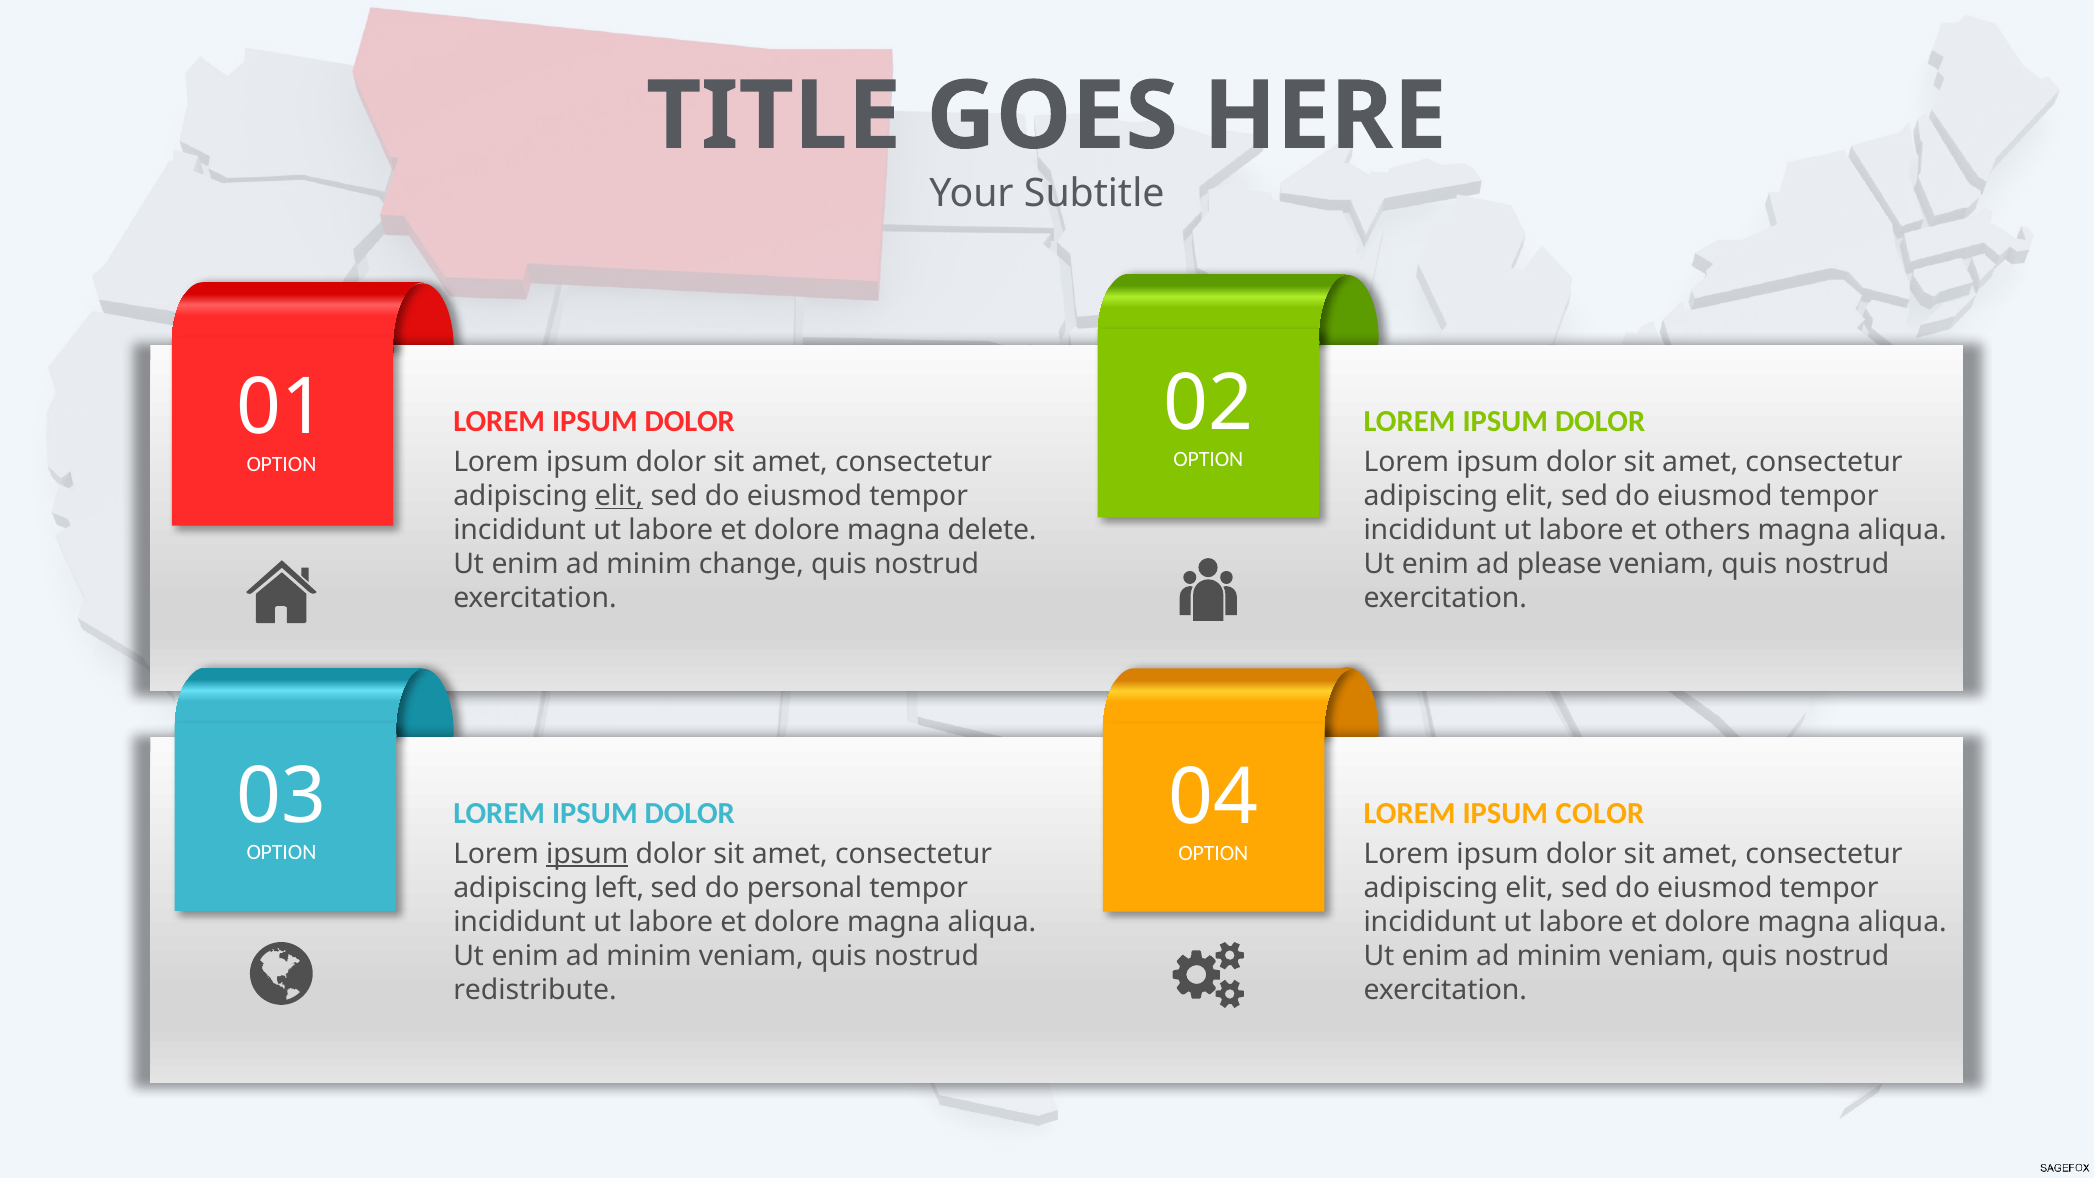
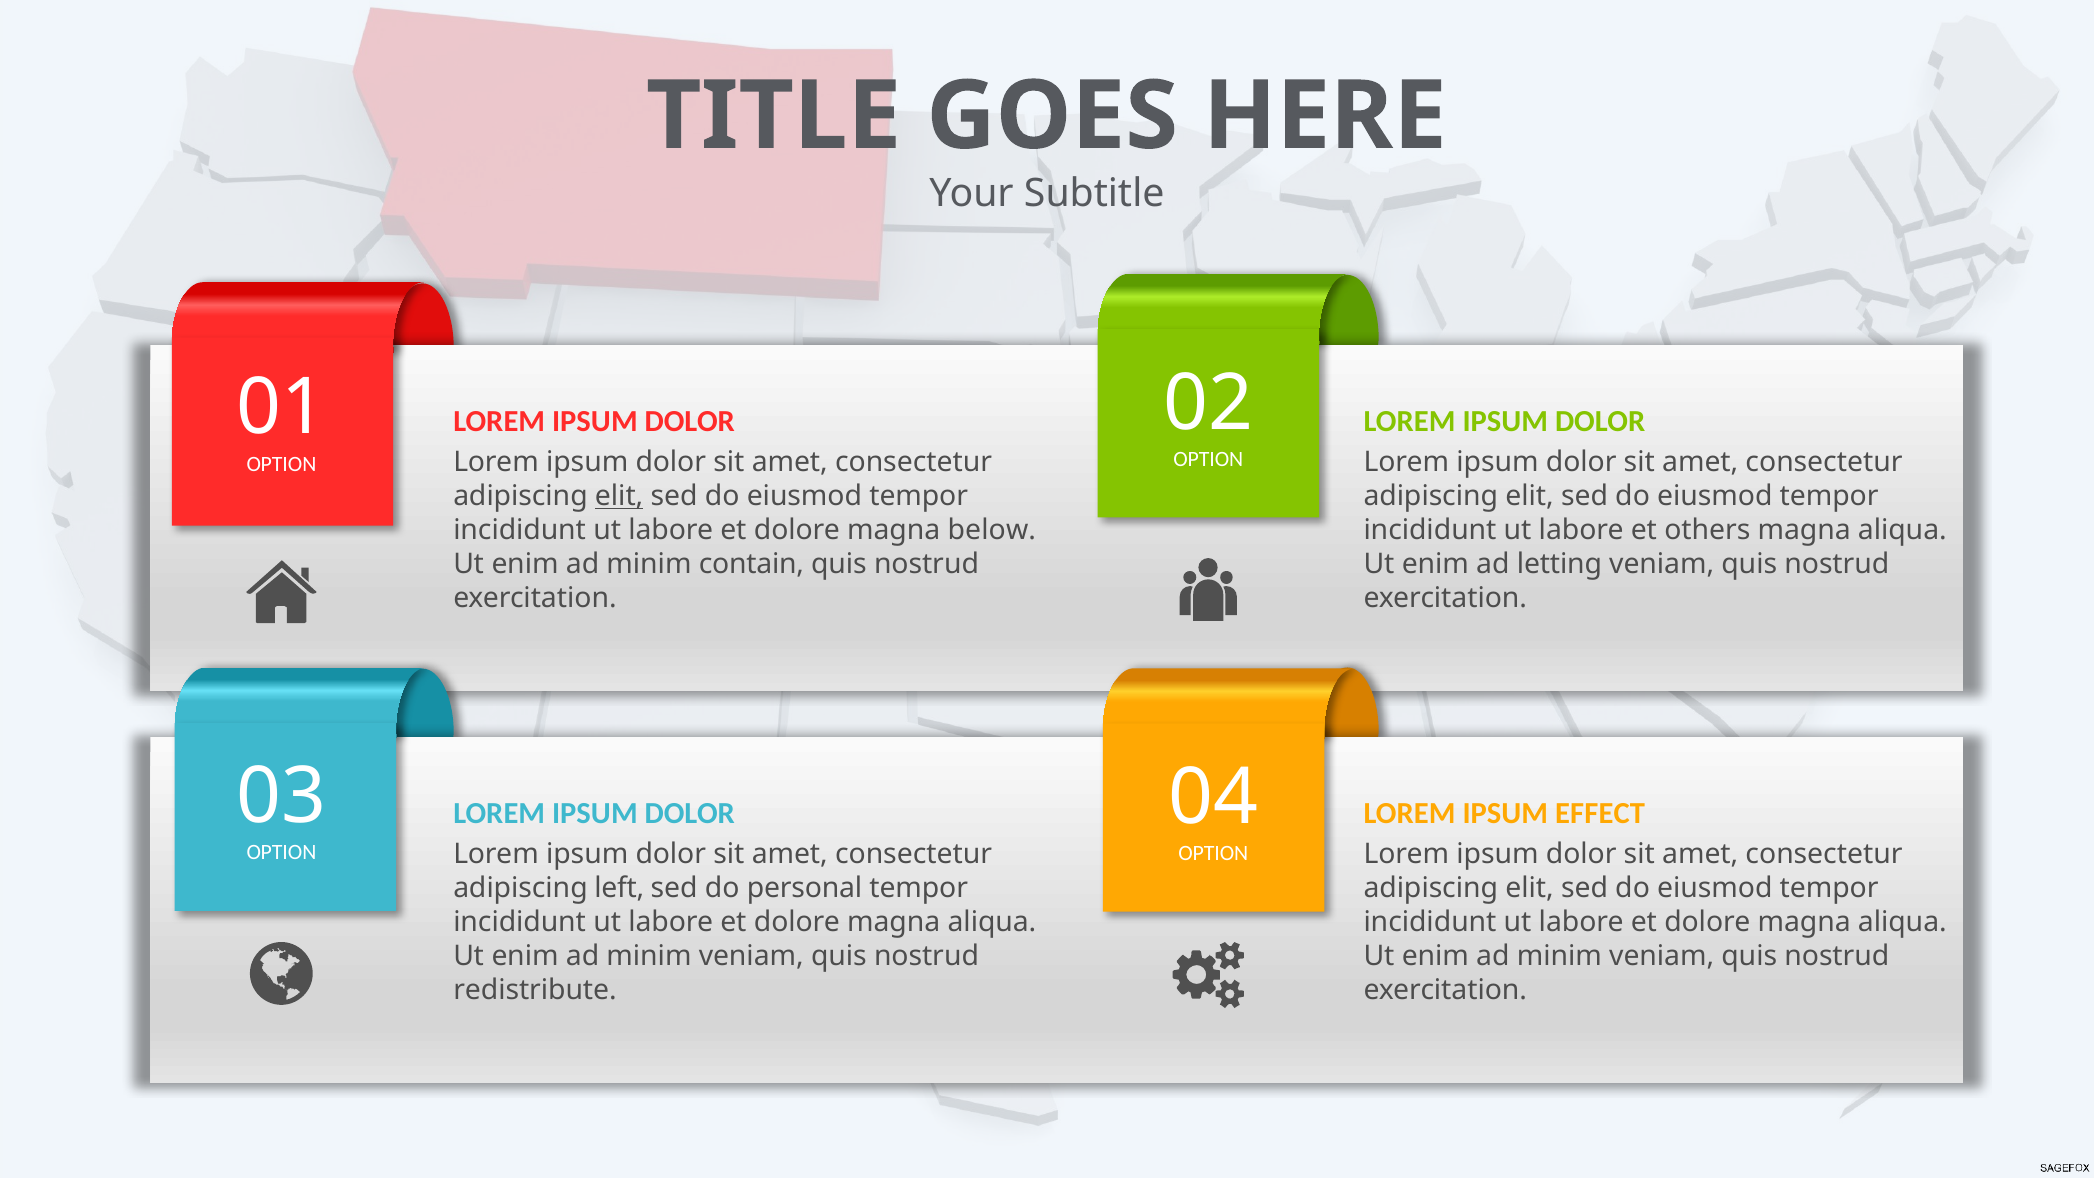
delete: delete -> below
please: please -> letting
change: change -> contain
COLOR: COLOR -> EFFECT
ipsum at (587, 854) underline: present -> none
